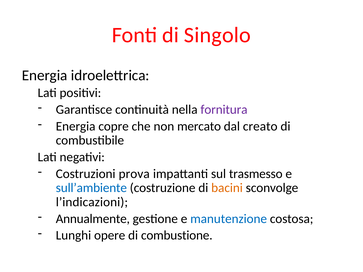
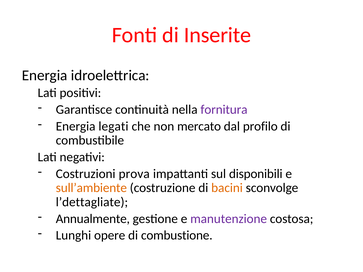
Singolo: Singolo -> Inserite
copre: copre -> legati
creato: creato -> profilo
trasmesso: trasmesso -> disponibili
sull’ambiente colour: blue -> orange
l’indicazioni: l’indicazioni -> l’dettagliate
manutenzione colour: blue -> purple
